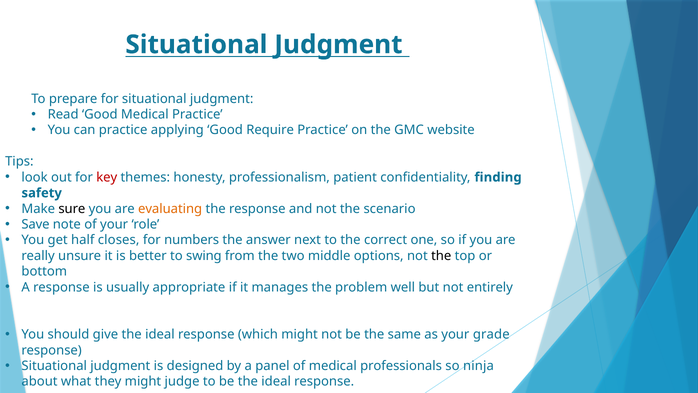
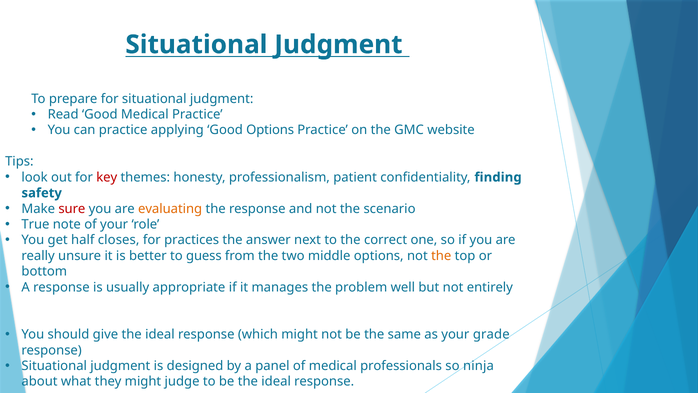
Good Require: Require -> Options
sure colour: black -> red
Save: Save -> True
numbers: numbers -> practices
swing: swing -> guess
the at (441, 256) colour: black -> orange
